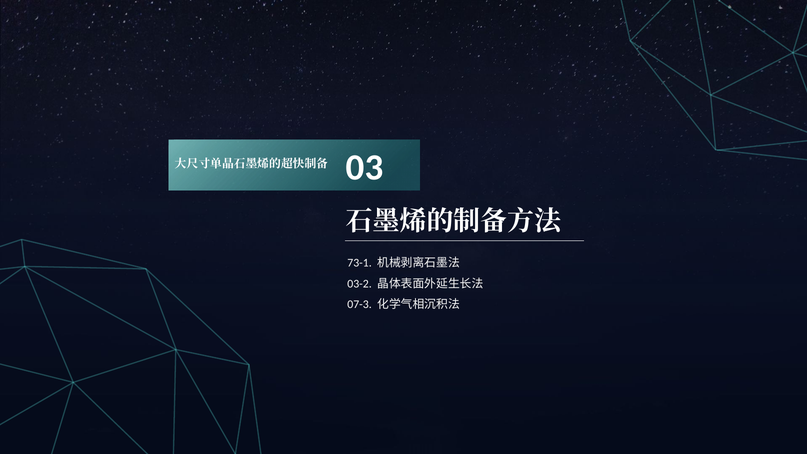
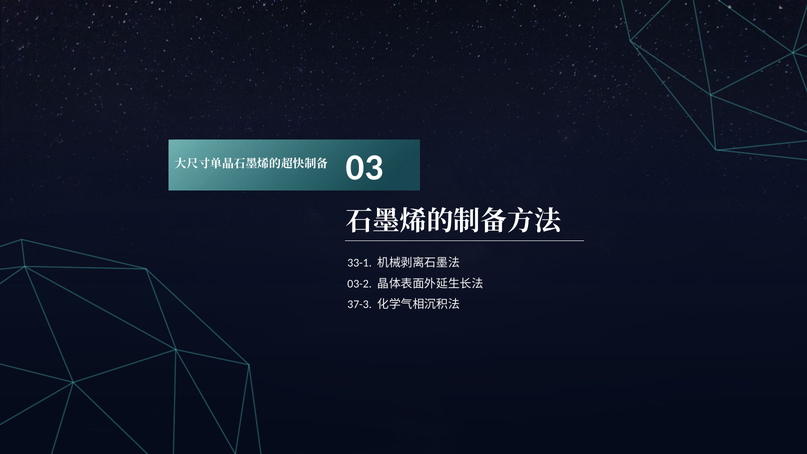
73-1: 73-1 -> 33-1
07-3: 07-3 -> 37-3
